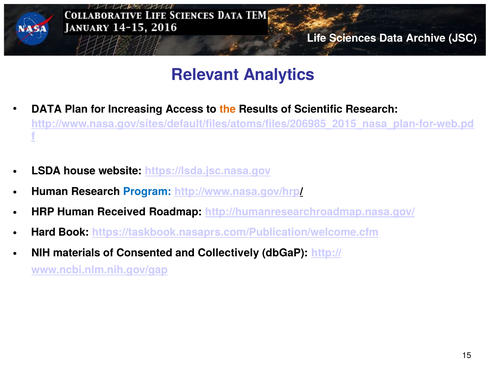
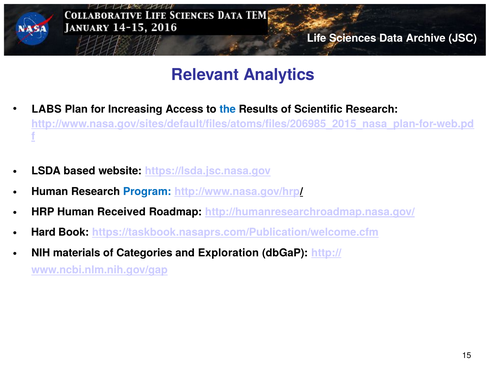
DATA at (47, 109): DATA -> LABS
the colour: orange -> blue
house: house -> based
Consented: Consented -> Categories
Collectively: Collectively -> Exploration
